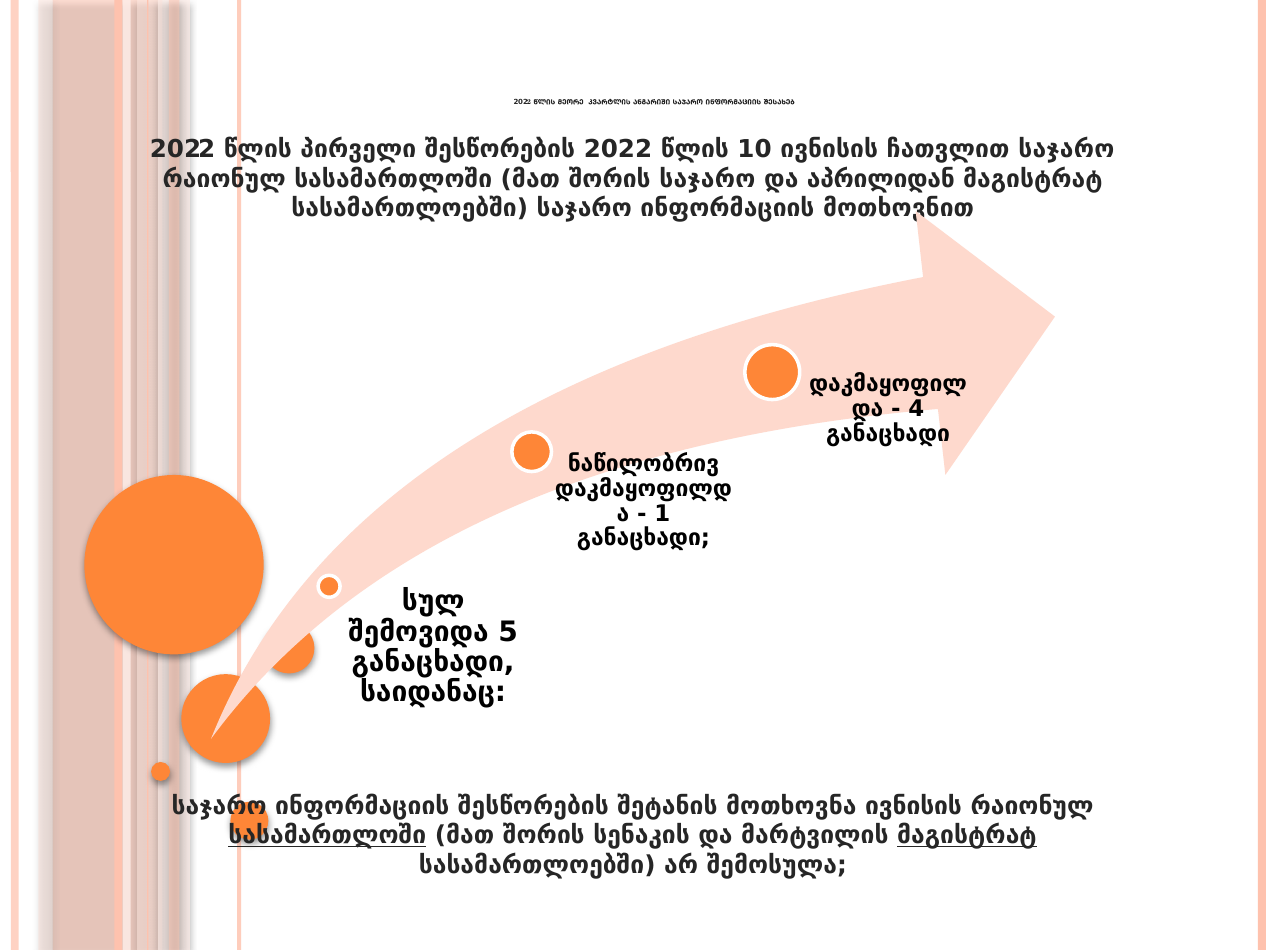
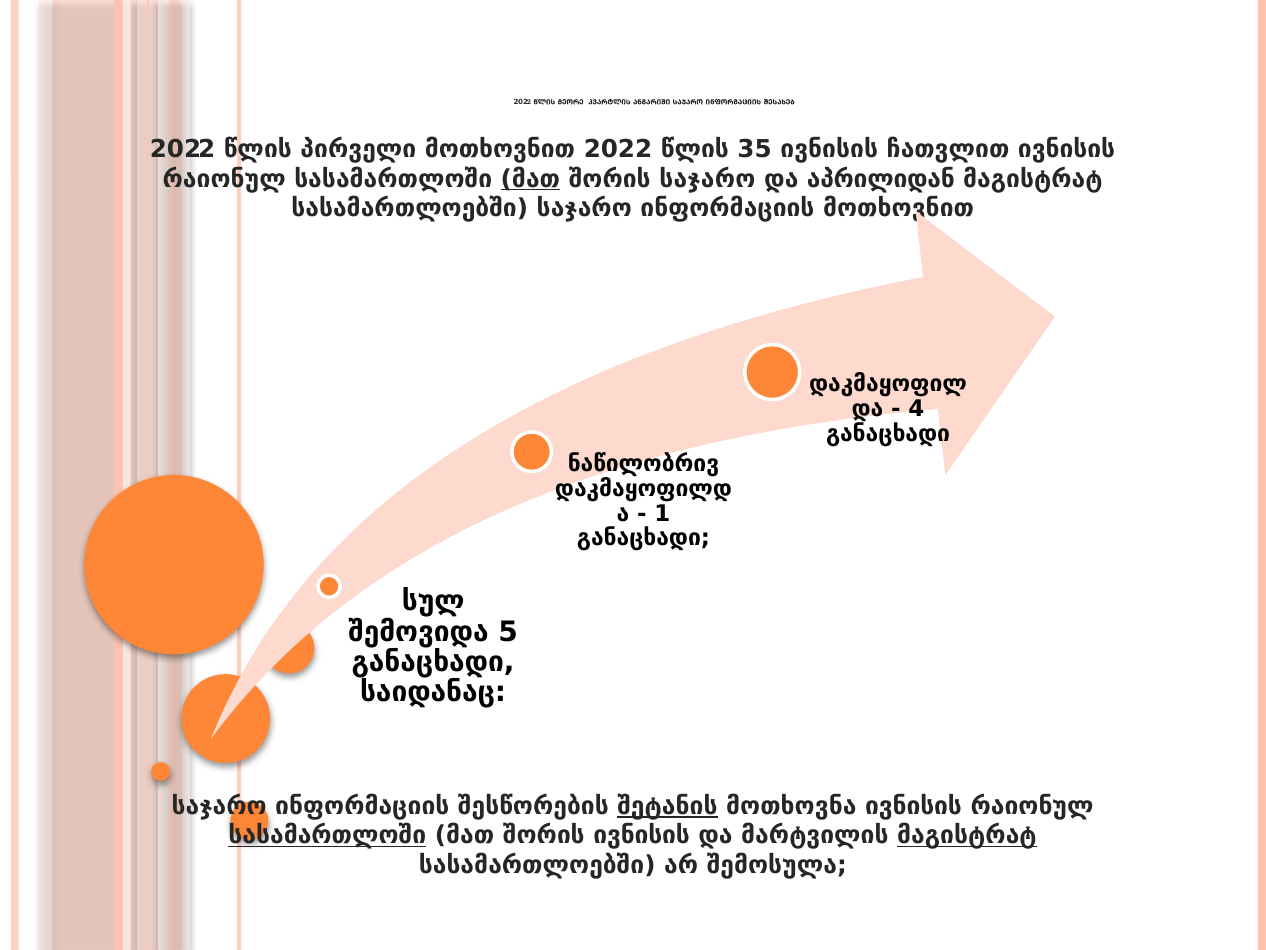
პირველი შესწორების: შესწორების -> მოთხოვნით
10: 10 -> 35
ჩათვლით საჯარო: საჯარო -> ივნისის
მათ at (530, 179) underline: none -> present
შეტანის underline: none -> present
შორის სენაკის: სენაკის -> ივნისის
